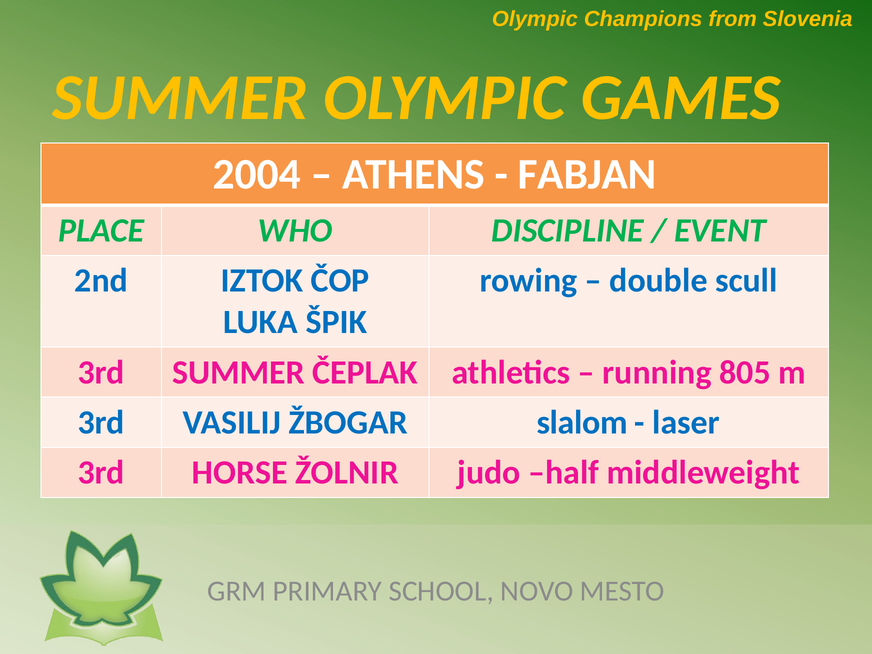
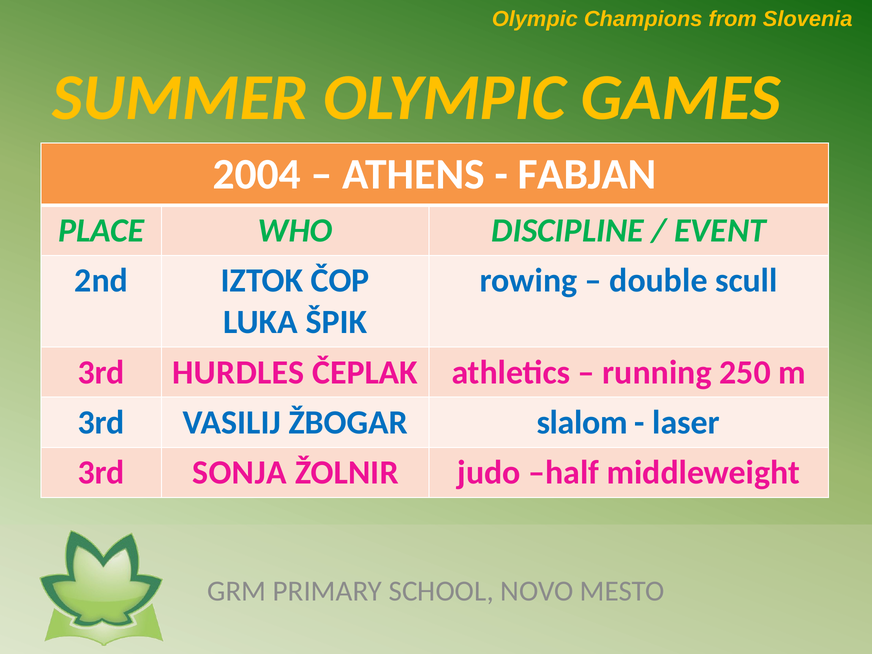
3rd SUMMER: SUMMER -> HURDLES
805: 805 -> 250
HORSE: HORSE -> SONJA
